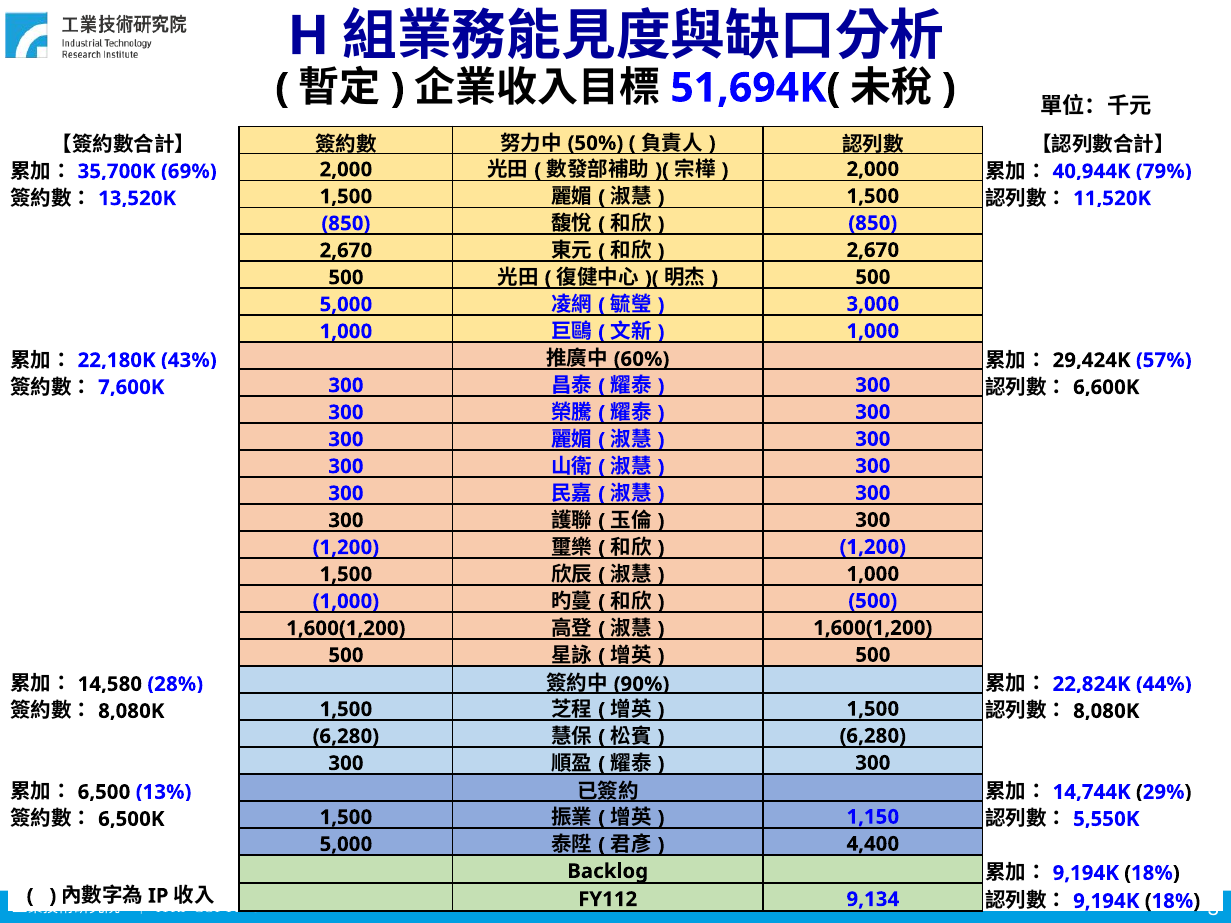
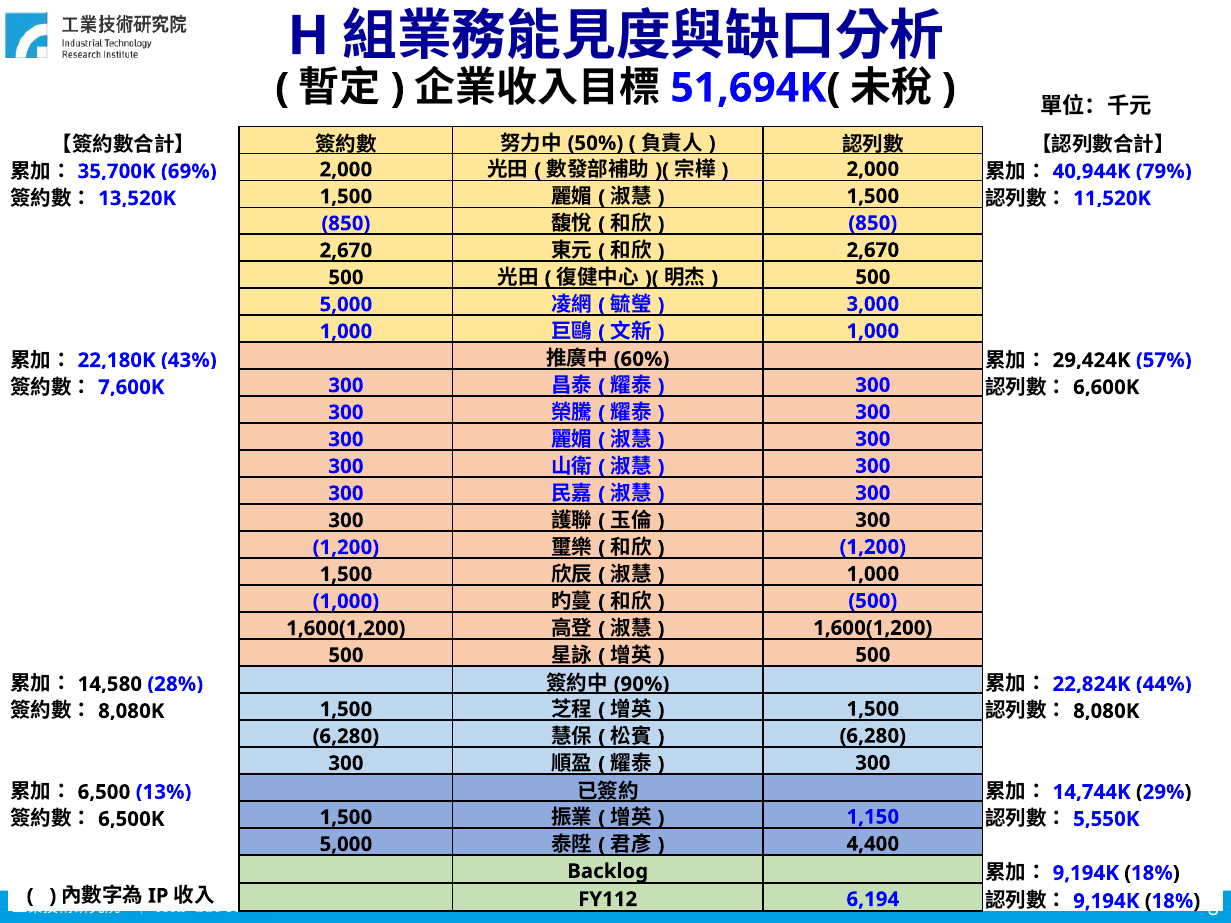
9,134: 9,134 -> 6,194
